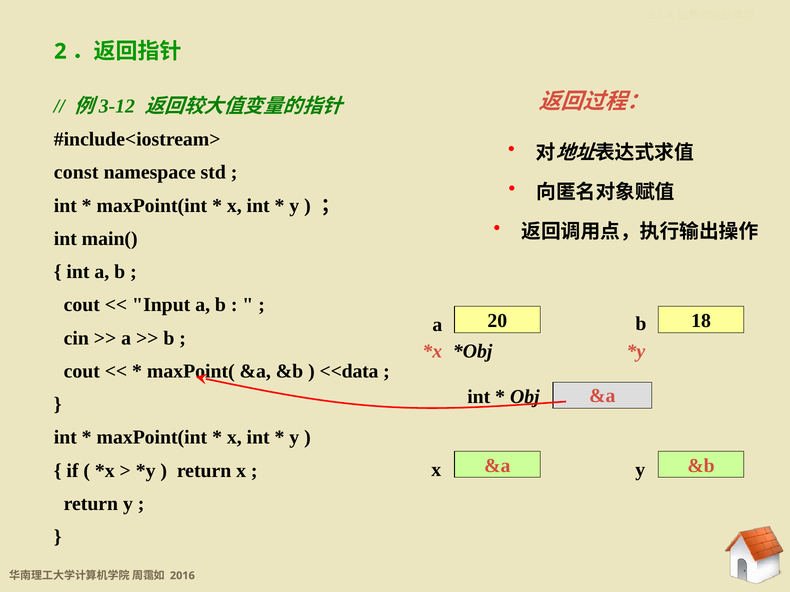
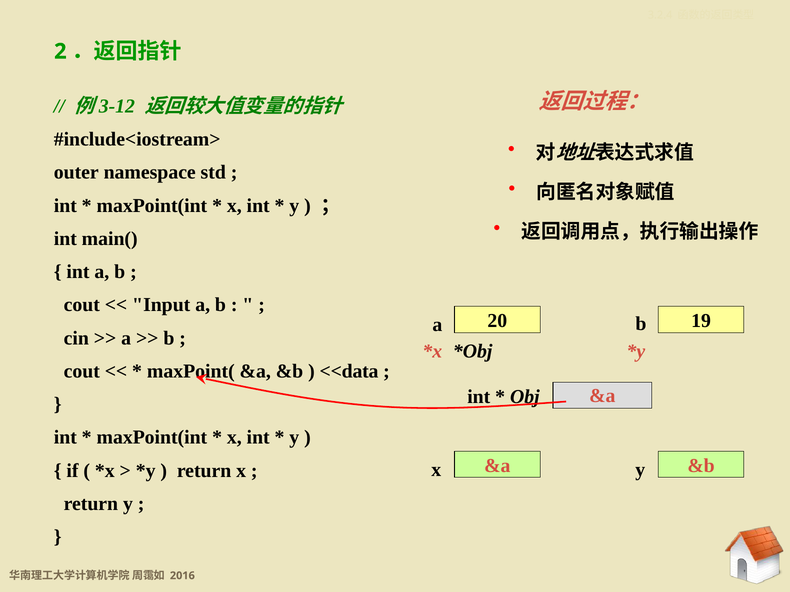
const: const -> outer
18: 18 -> 19
